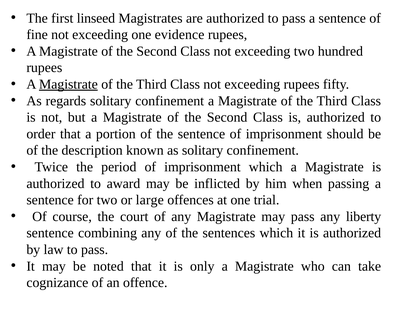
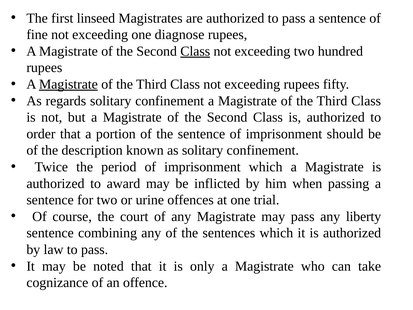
evidence: evidence -> diagnose
Class at (195, 51) underline: none -> present
large: large -> urine
